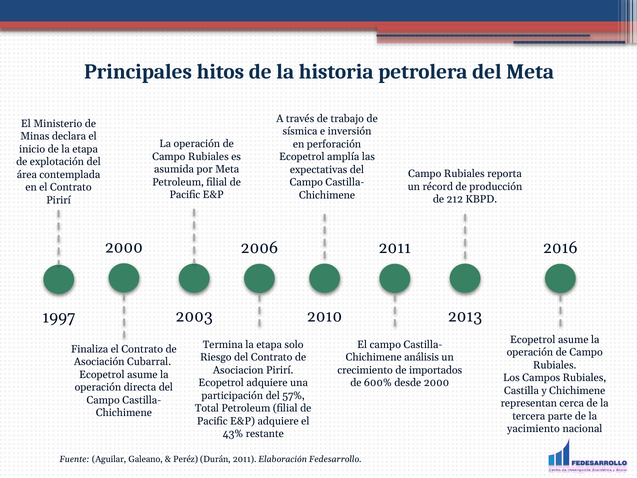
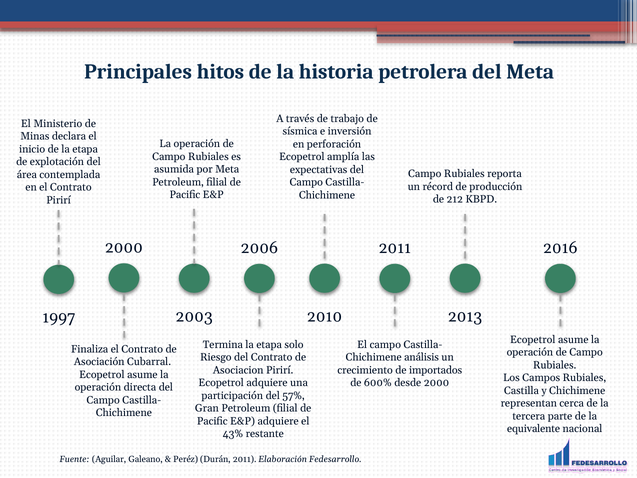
Total: Total -> Gran
yacimiento: yacimiento -> equivalente
